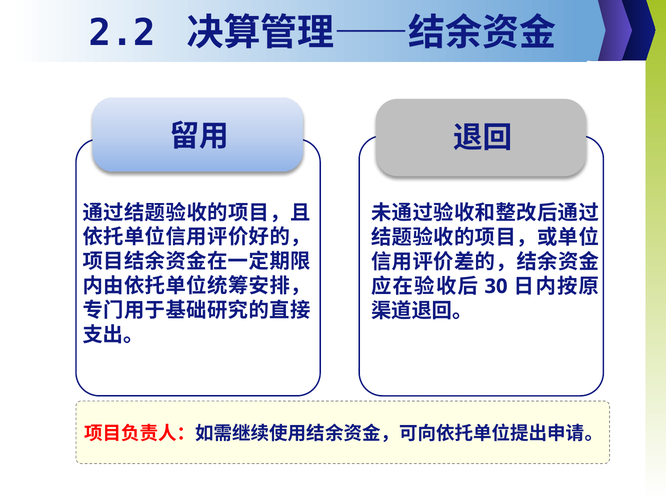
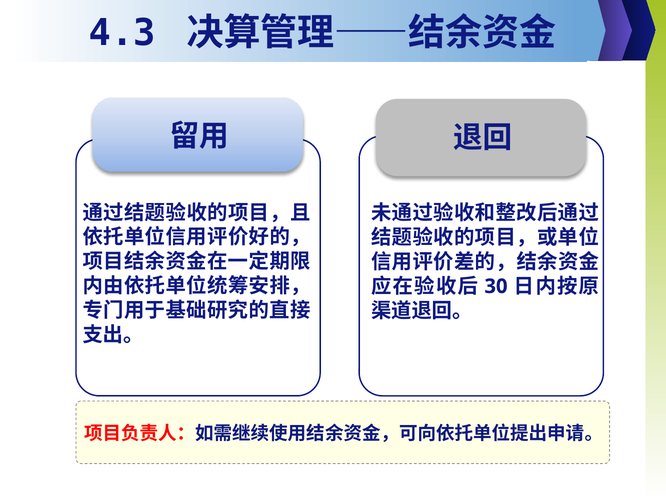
2.2: 2.2 -> 4.3
